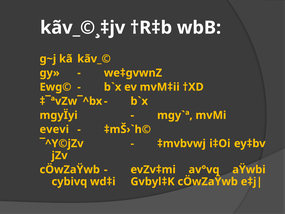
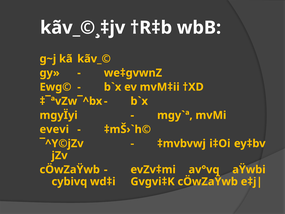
Gvbyl‡K: Gvbyl‡K -> Gvgvi‡K
